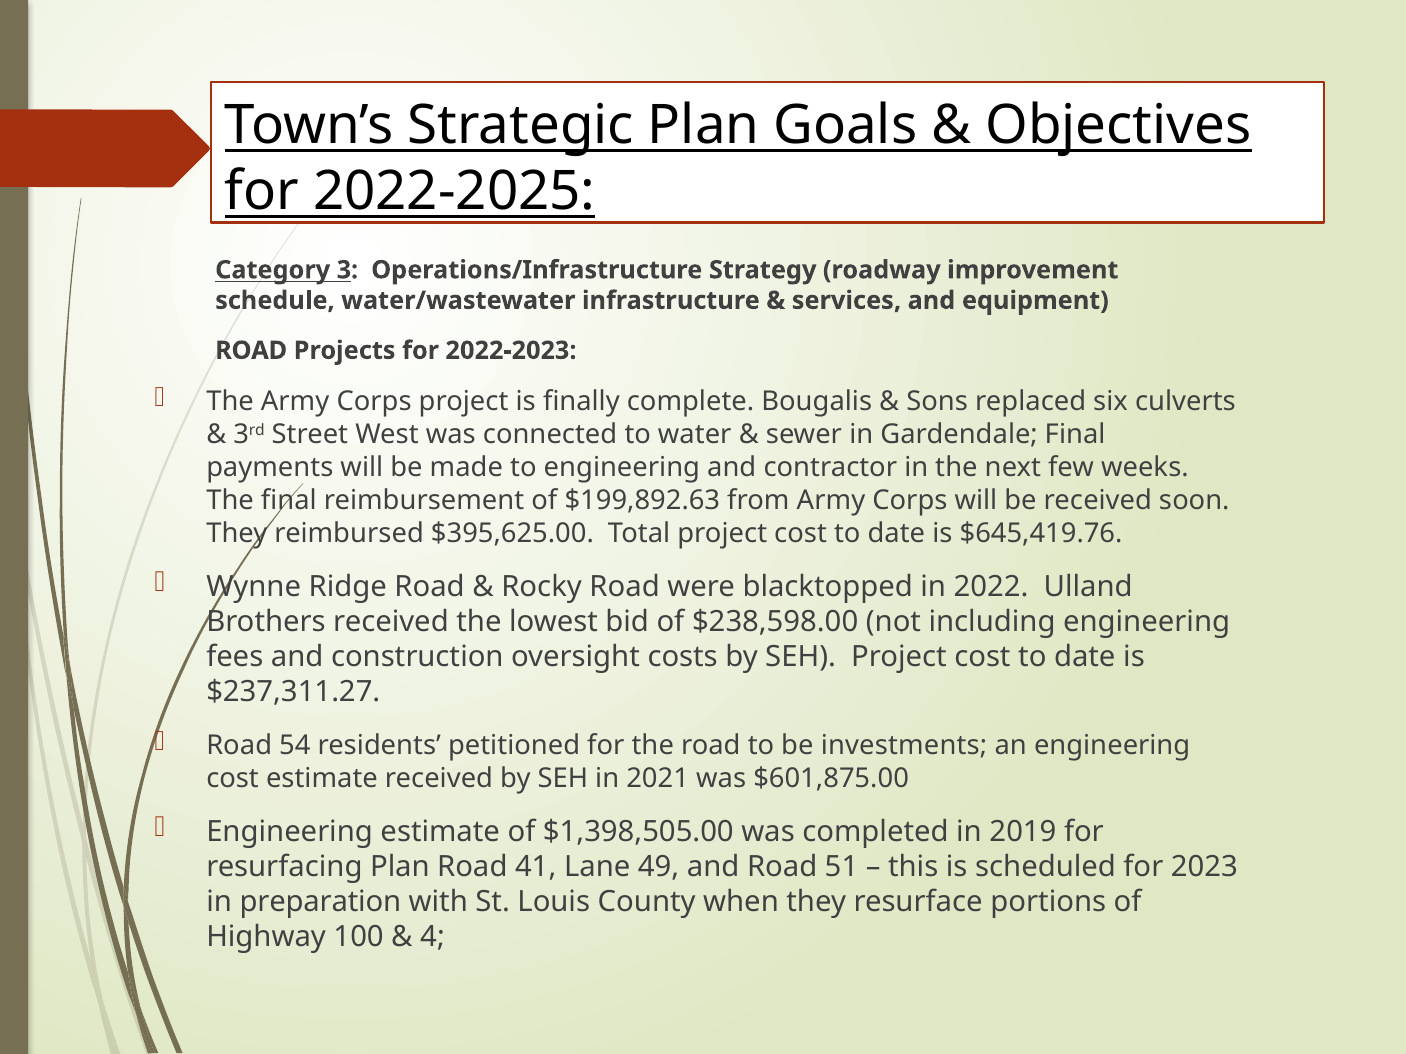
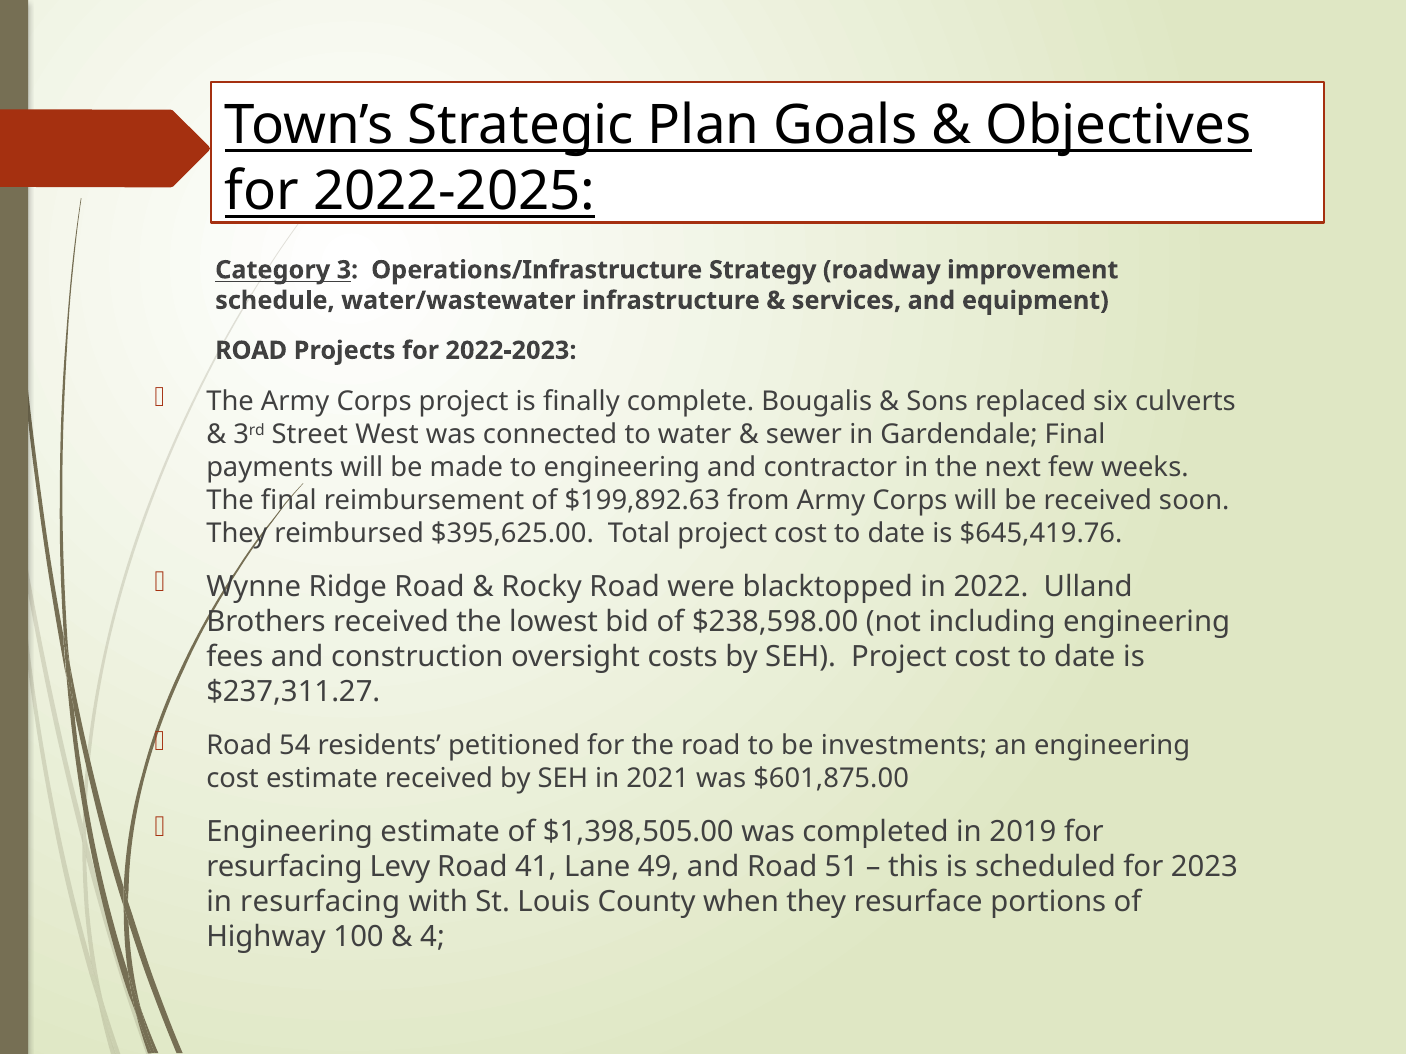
resurfacing Plan: Plan -> Levy
in preparation: preparation -> resurfacing
